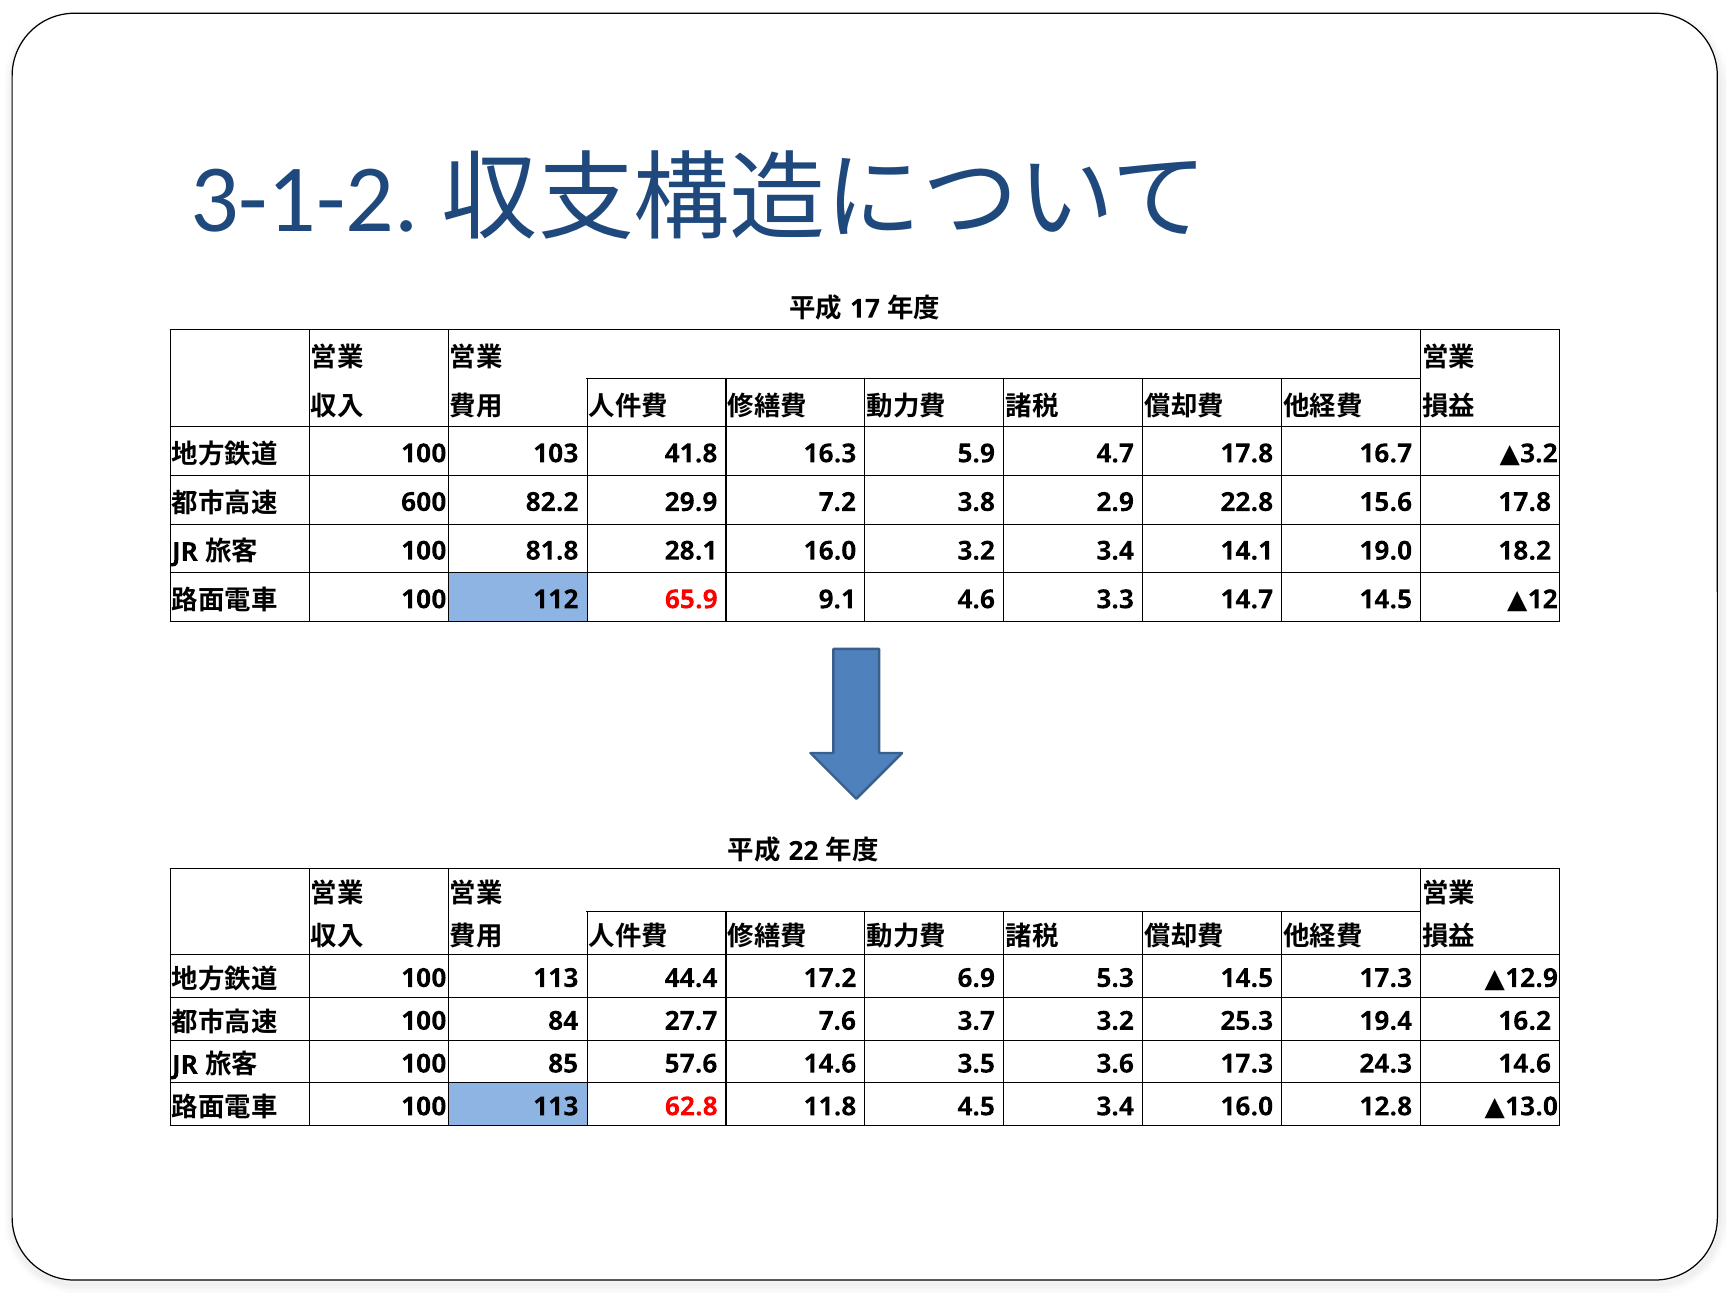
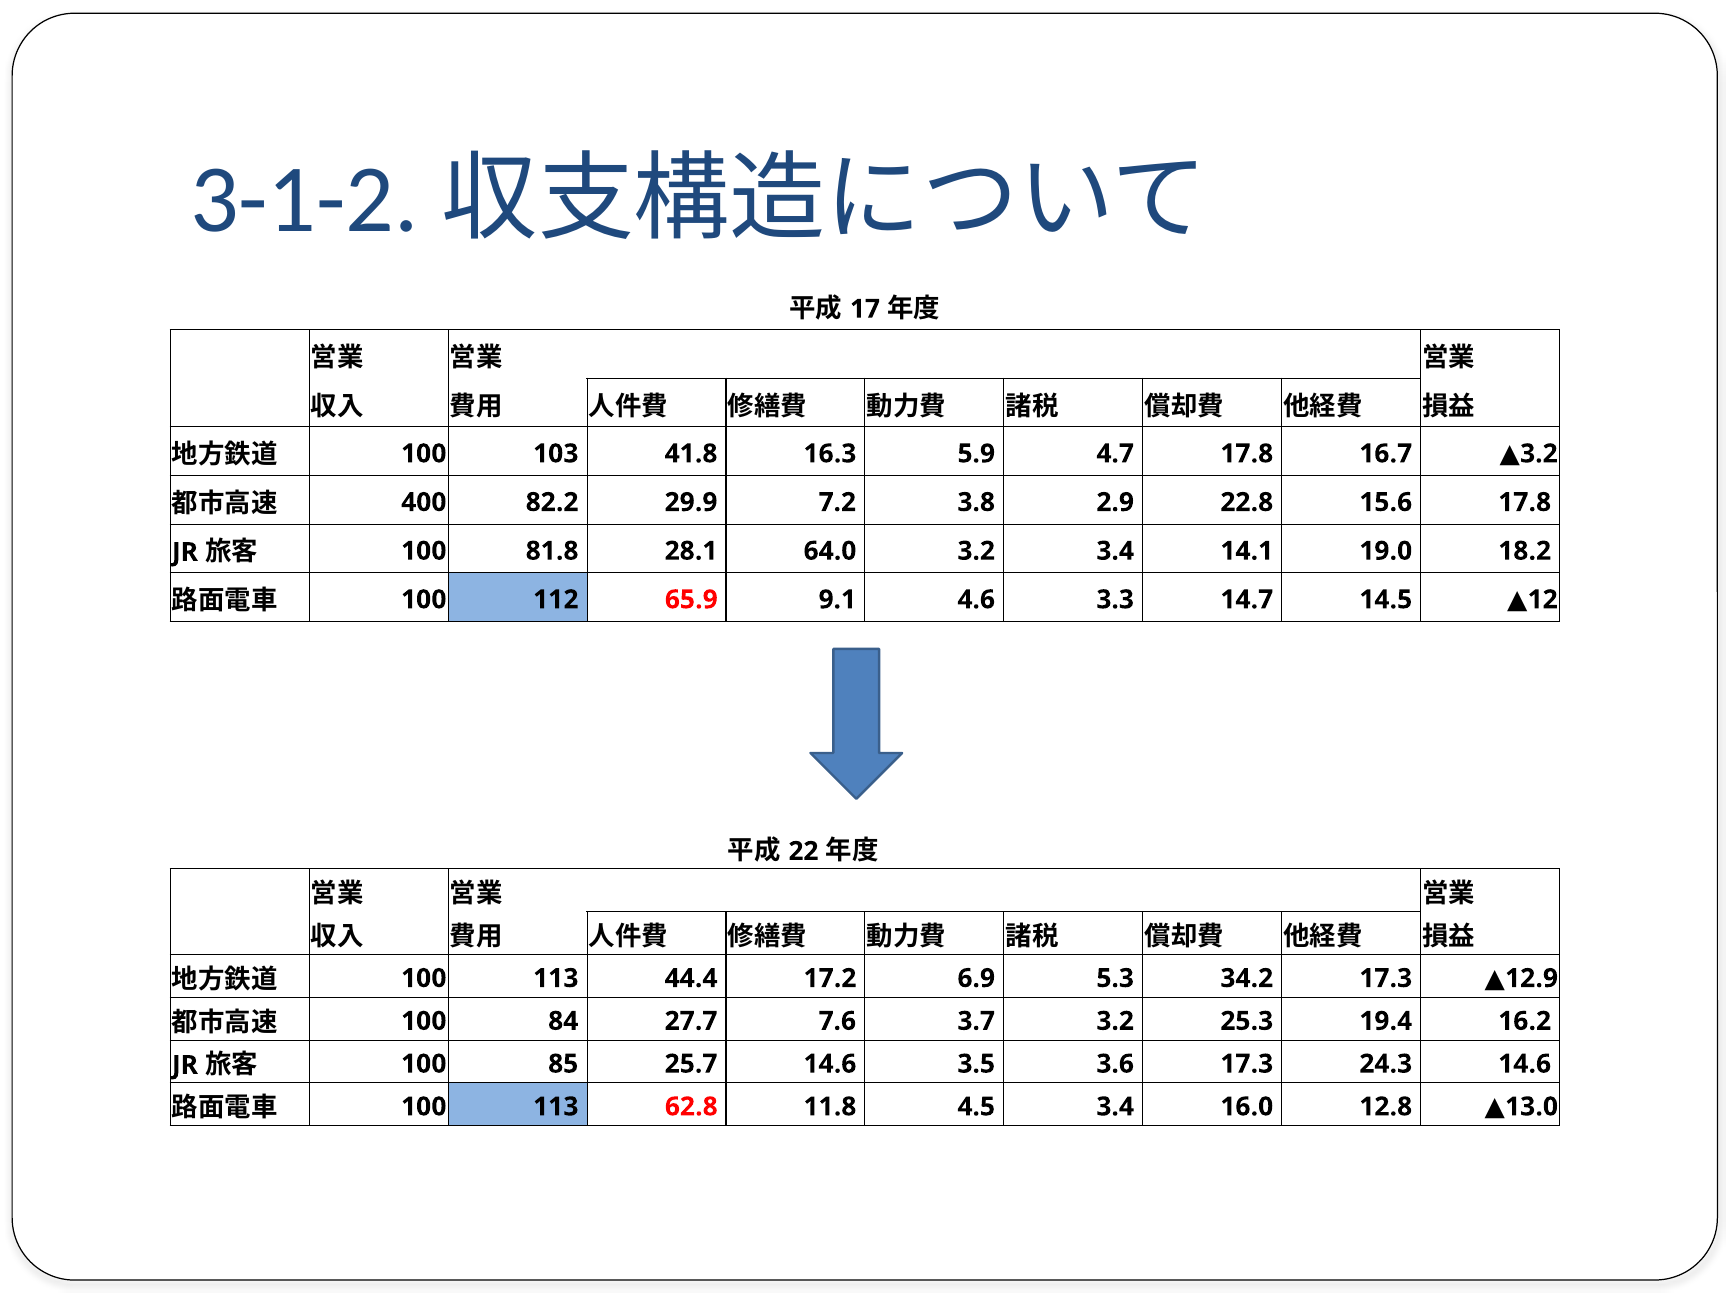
600: 600 -> 400
28.1 16.0: 16.0 -> 64.0
5.3 14.5: 14.5 -> 34.2
57.6: 57.6 -> 25.7
